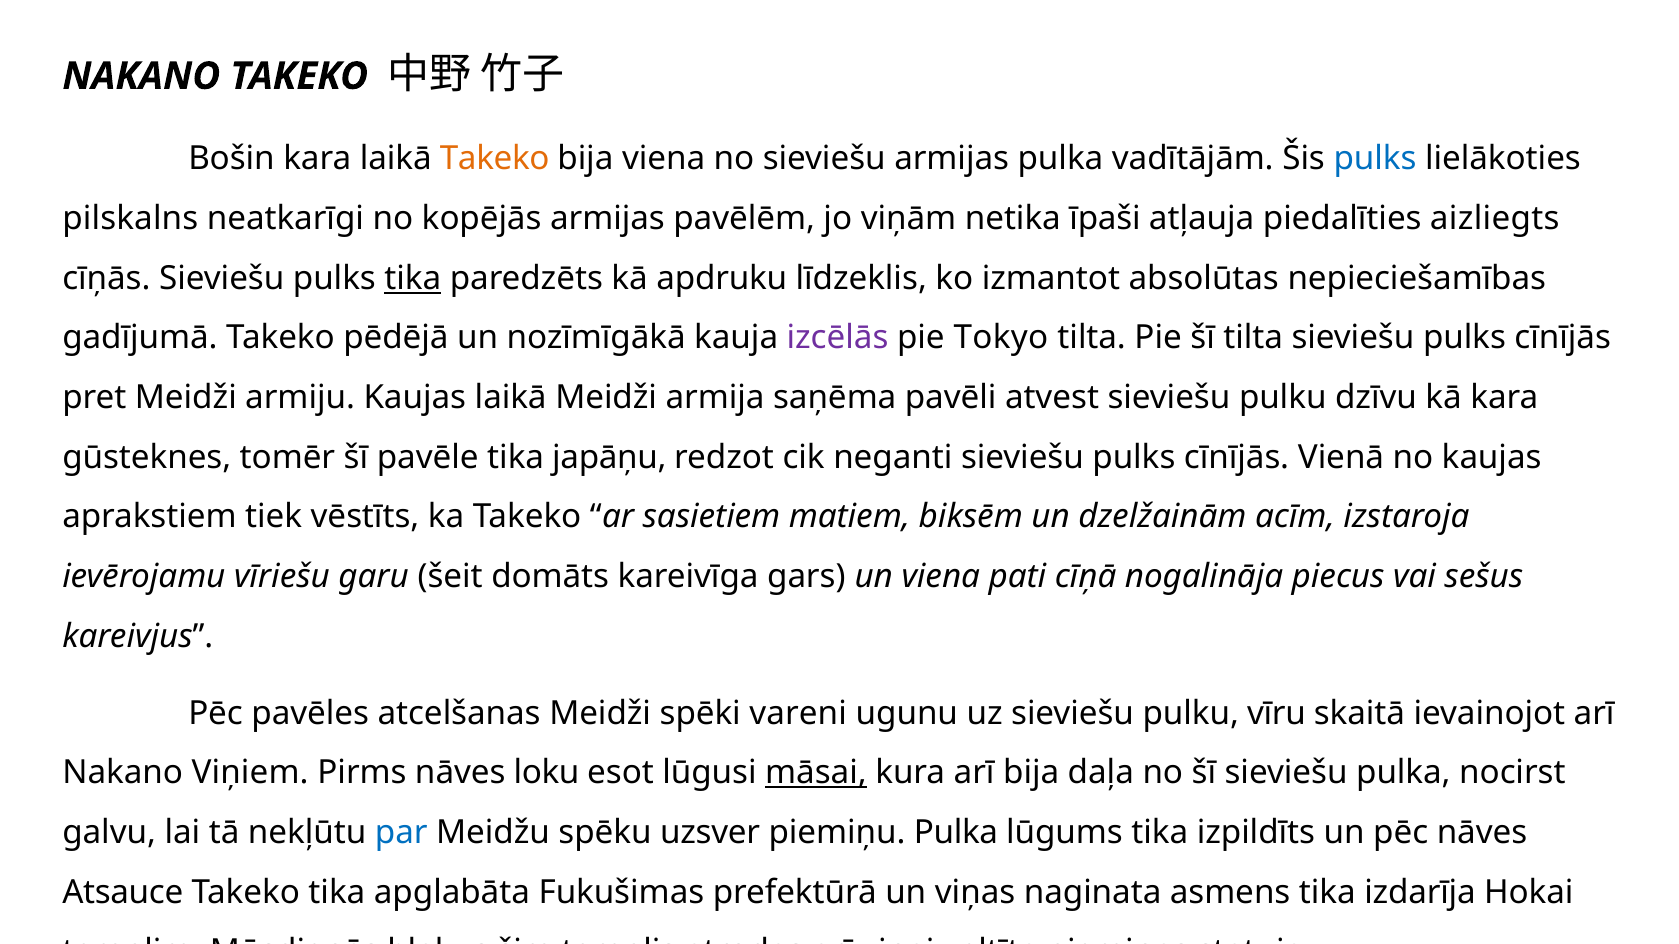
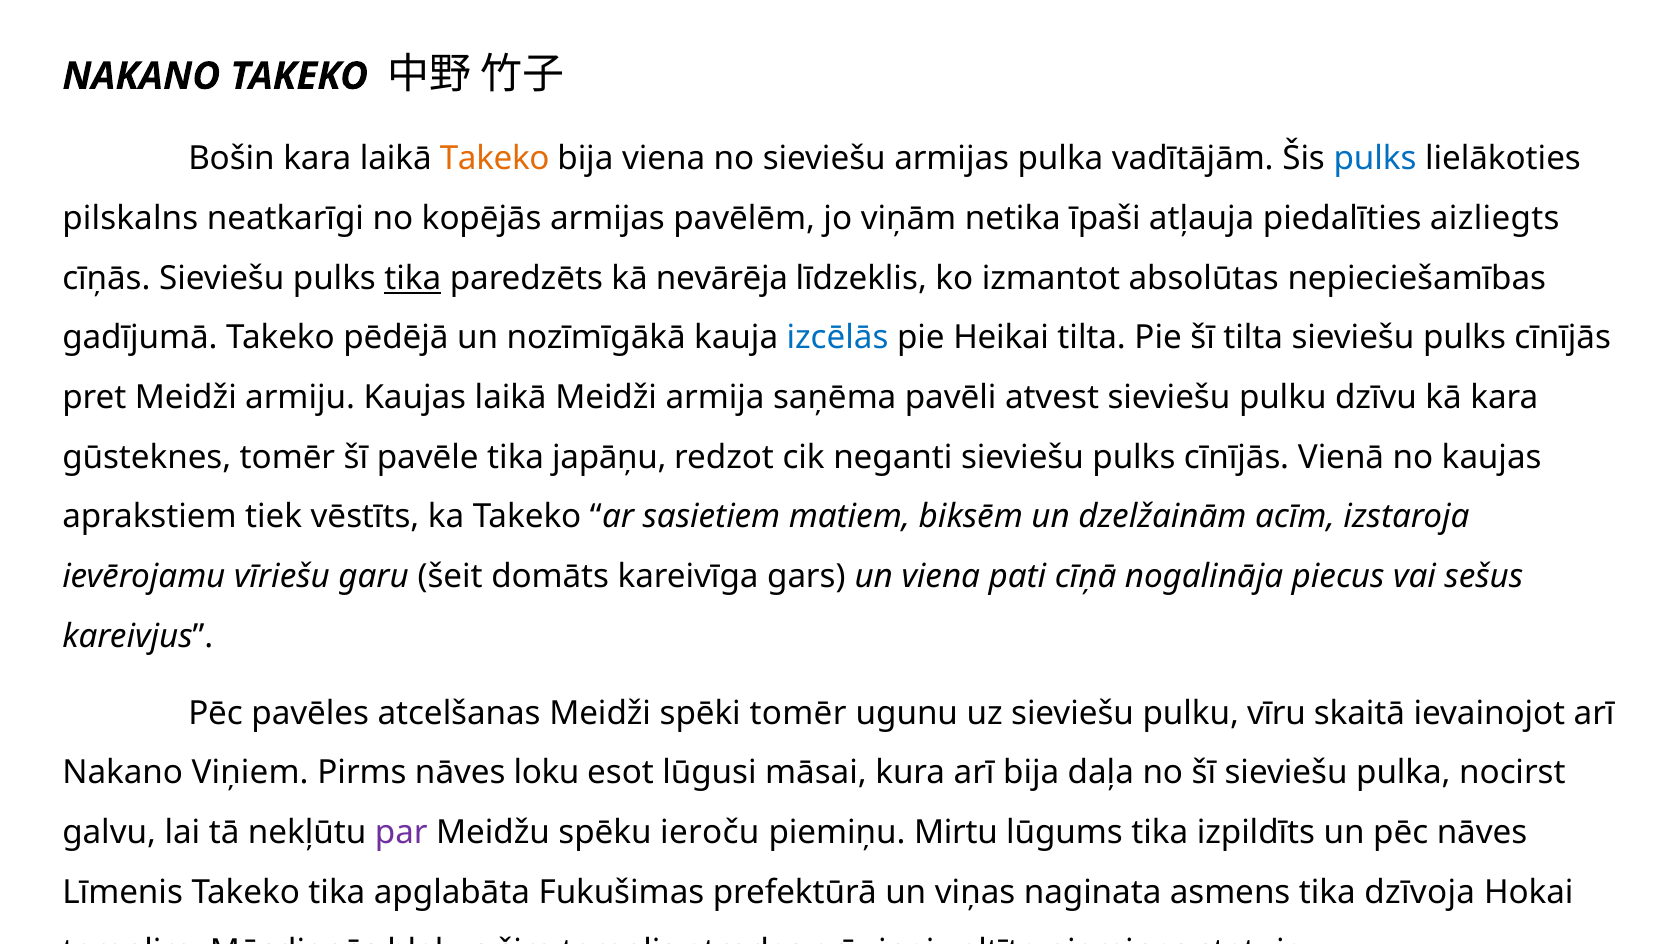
apdruku: apdruku -> nevārēja
izcēlās colour: purple -> blue
Tokyo: Tokyo -> Heikai
spēki vareni: vareni -> tomēr
māsai underline: present -> none
par colour: blue -> purple
uzsver: uzsver -> ieroču
piemiņu Pulka: Pulka -> Mirtu
Atsauce: Atsauce -> Līmenis
izdarīja: izdarīja -> dzīvoja
